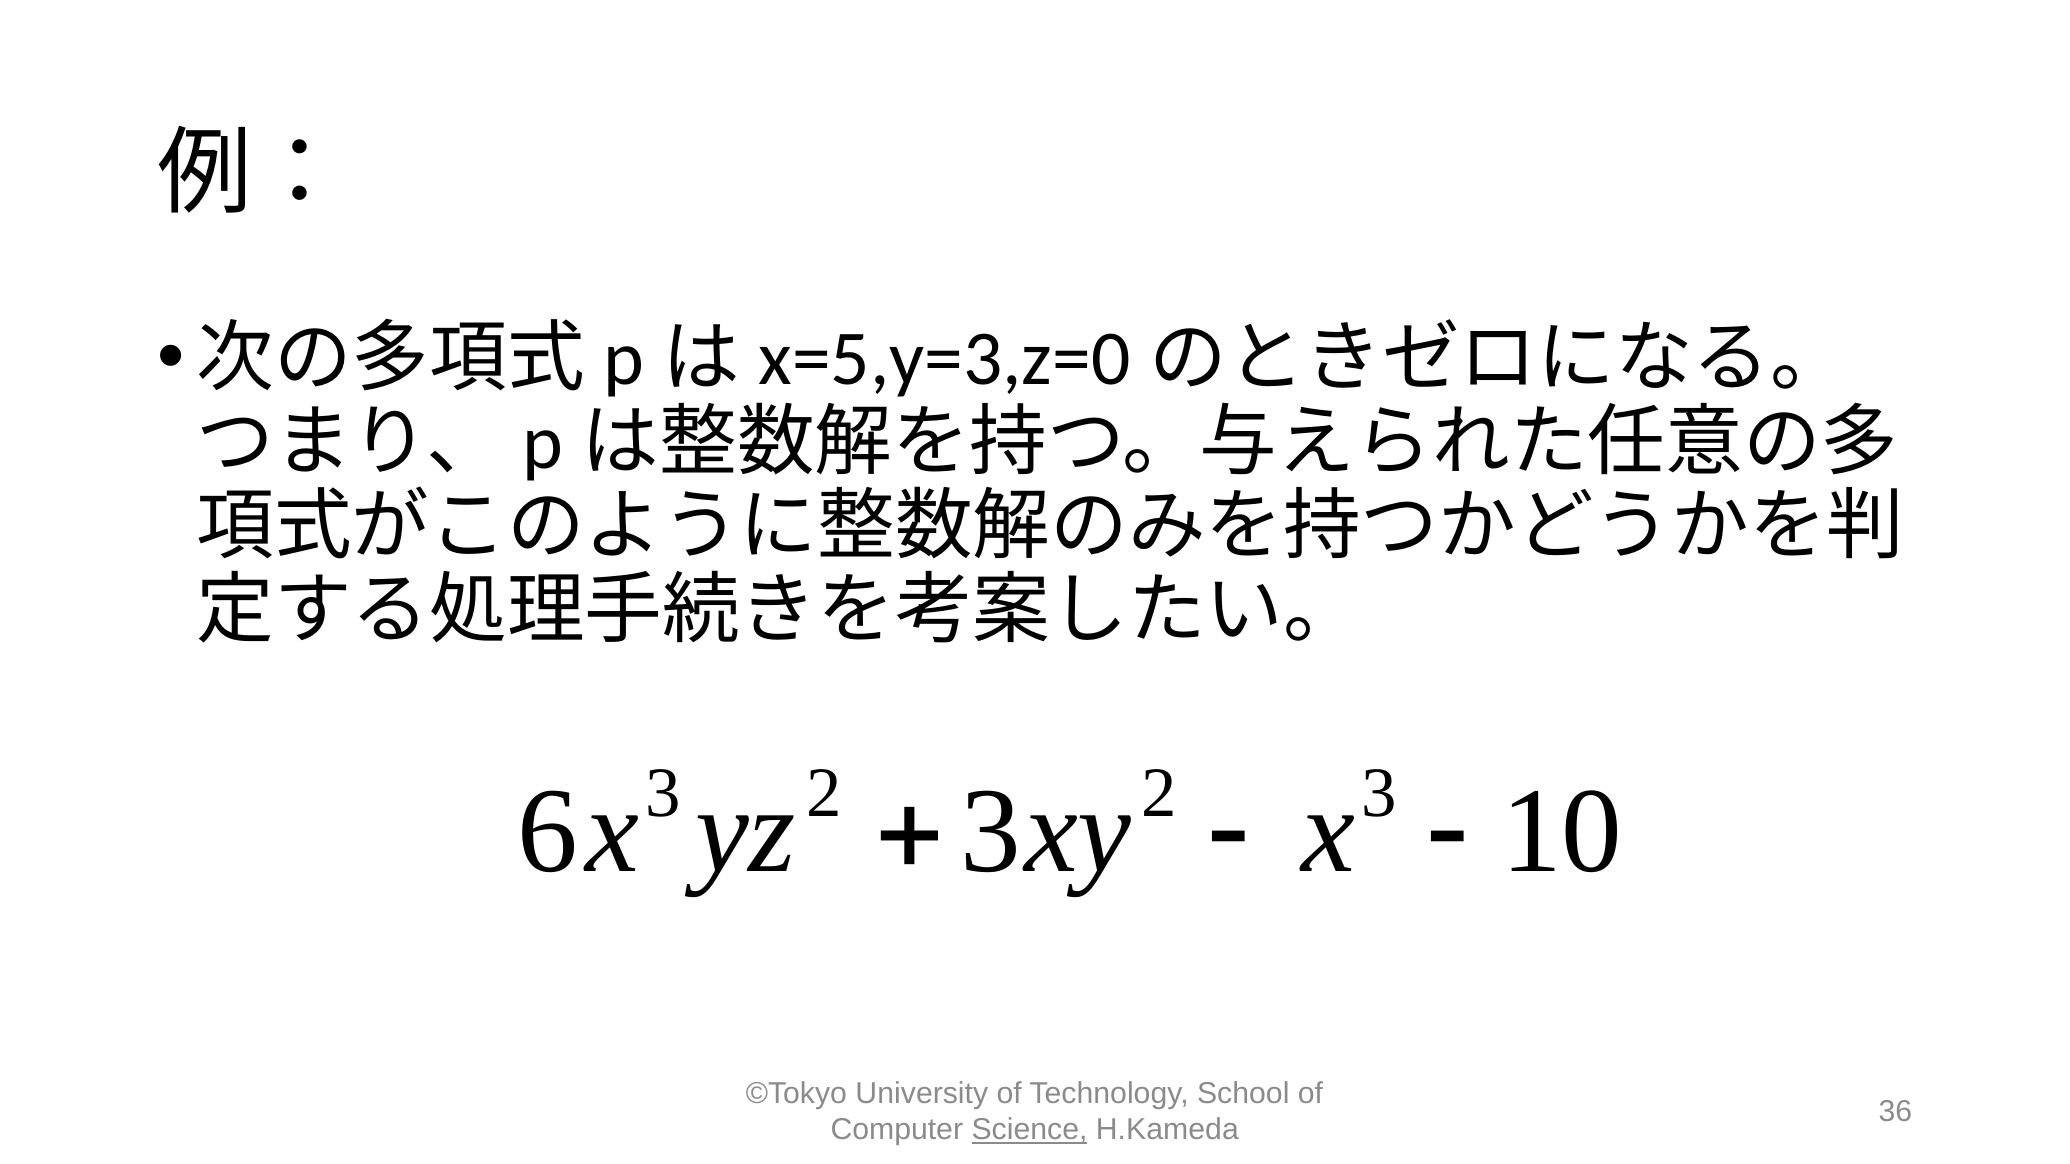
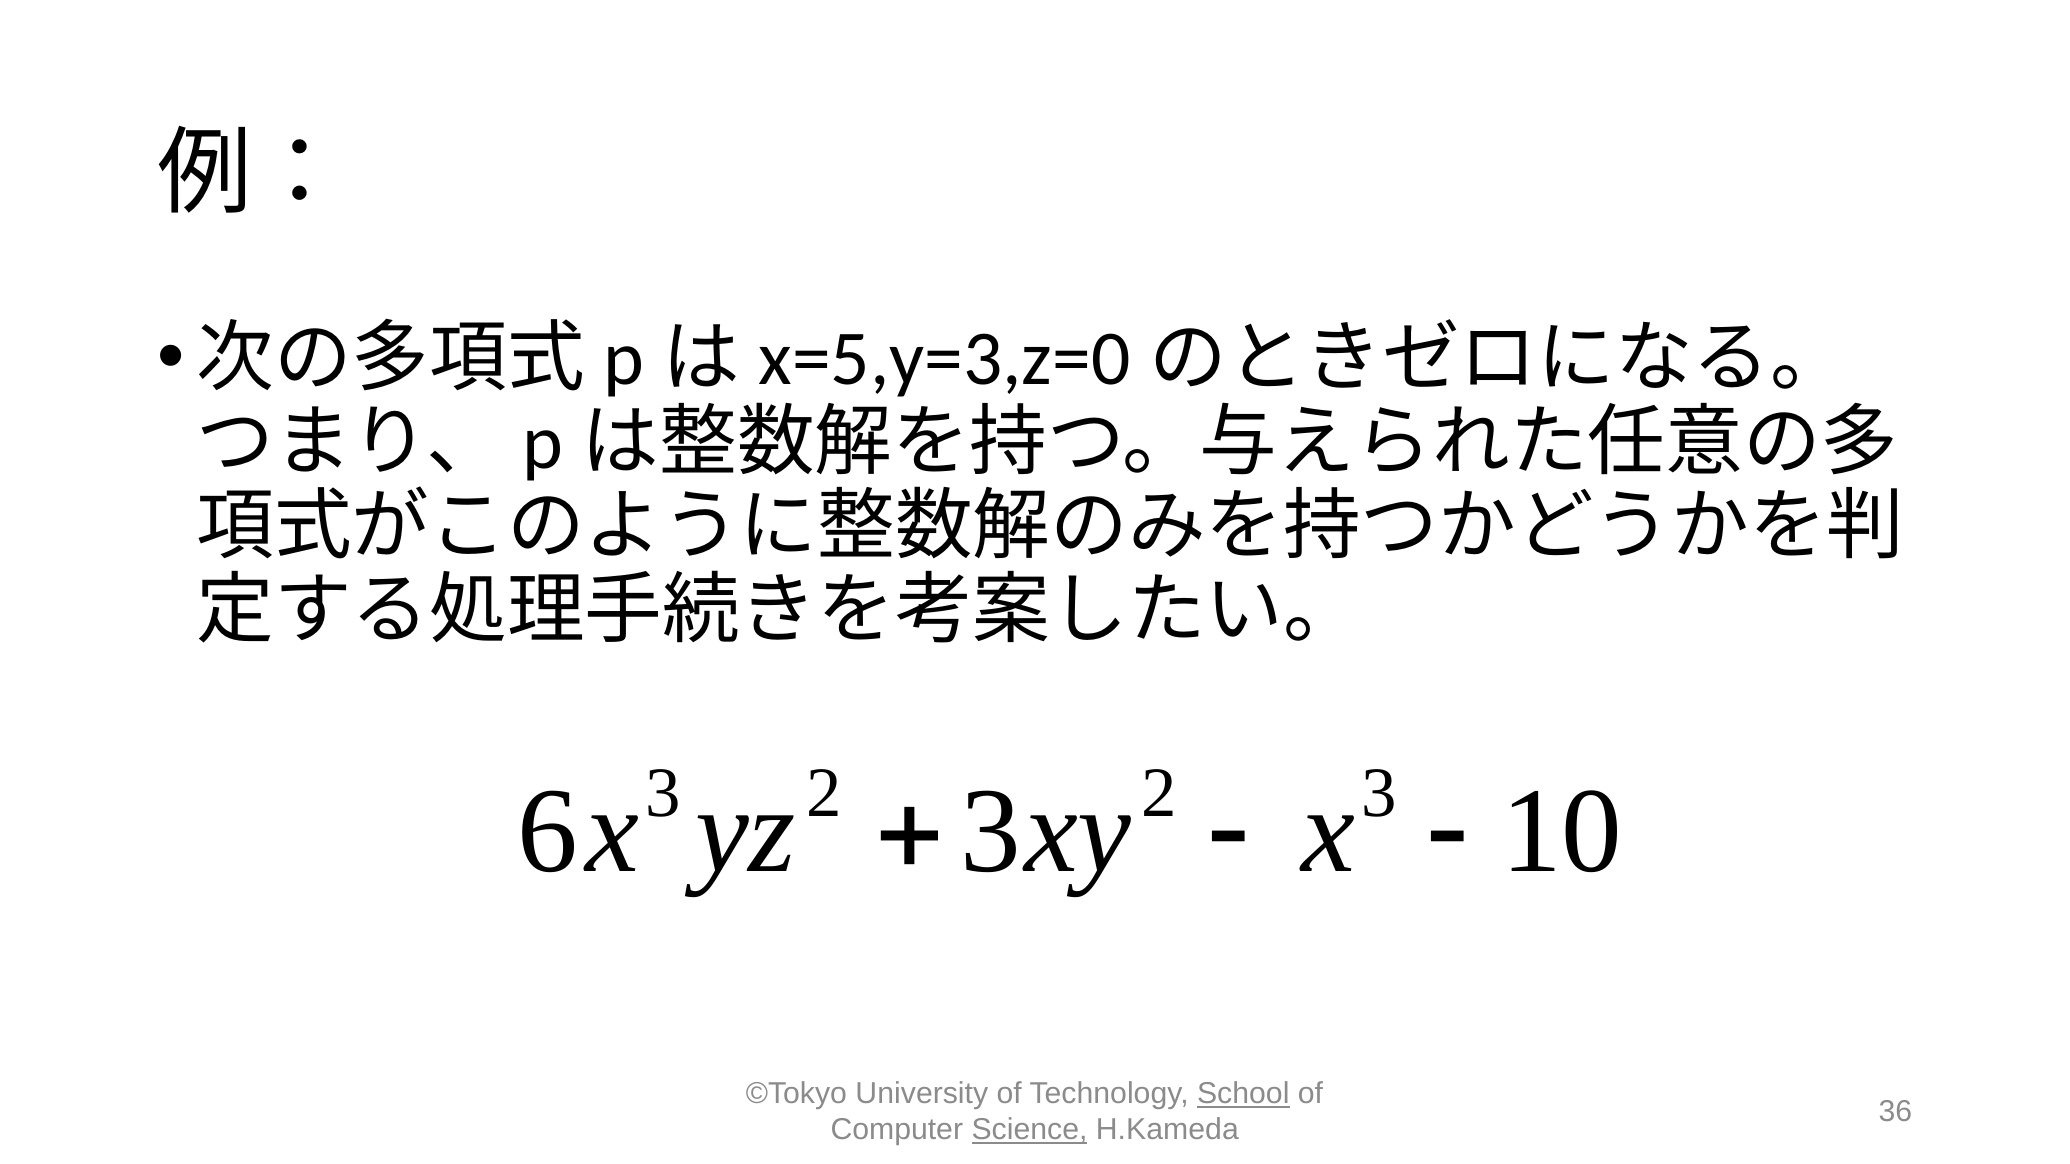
School underline: none -> present
